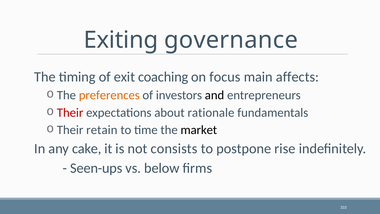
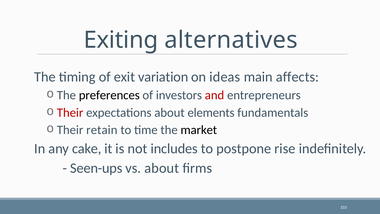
governance: governance -> alternatives
coaching: coaching -> variation
focus: focus -> ideas
preferences colour: orange -> black
and colour: black -> red
rationale: rationale -> elements
consists: consists -> includes
vs below: below -> about
